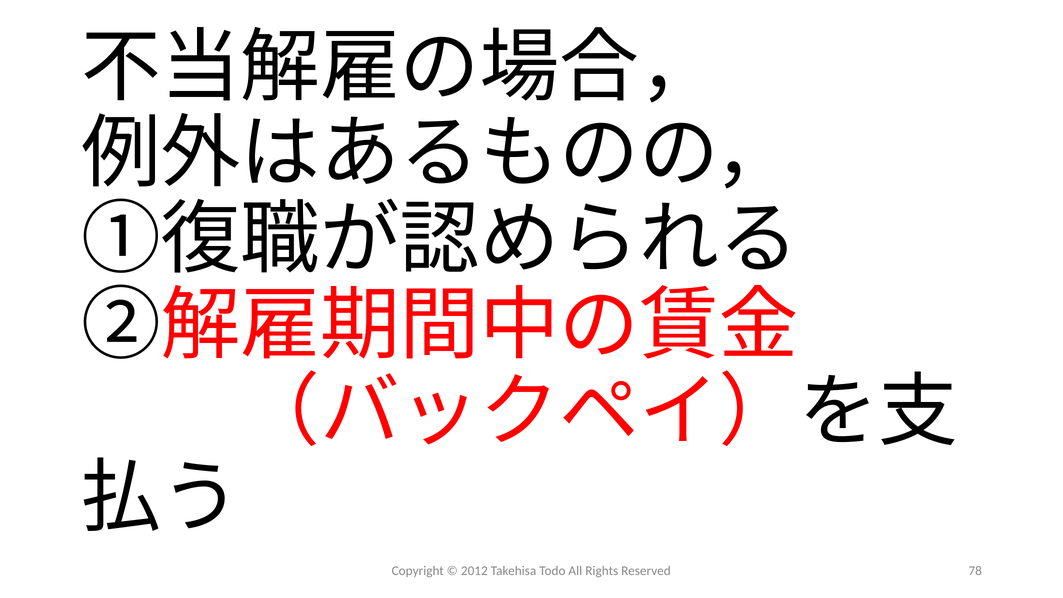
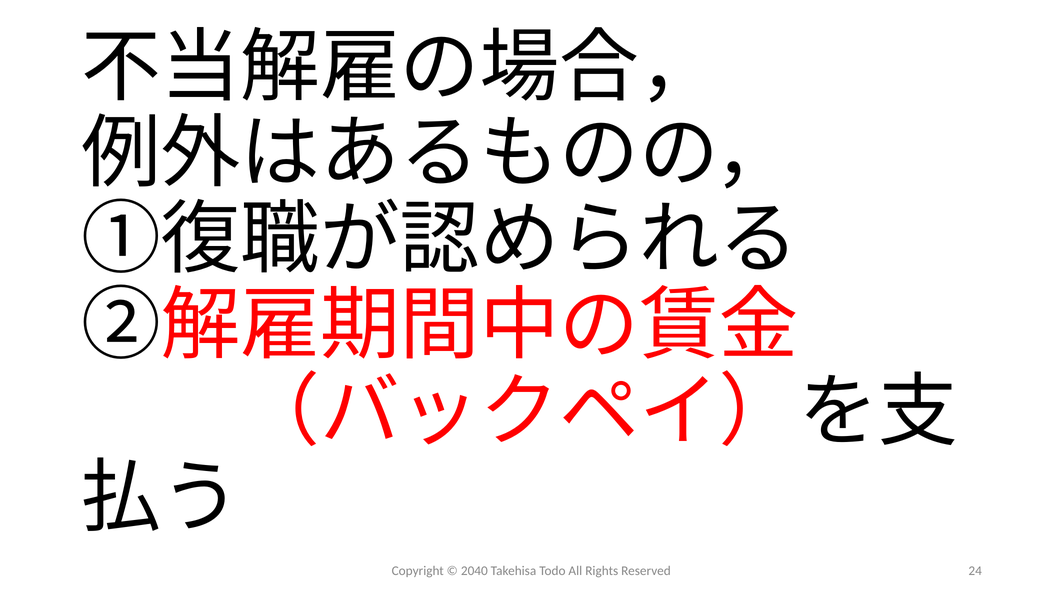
2012: 2012 -> 2040
78: 78 -> 24
